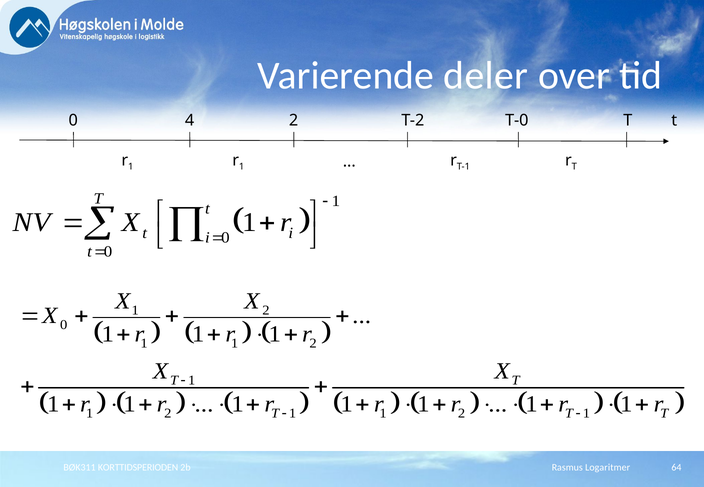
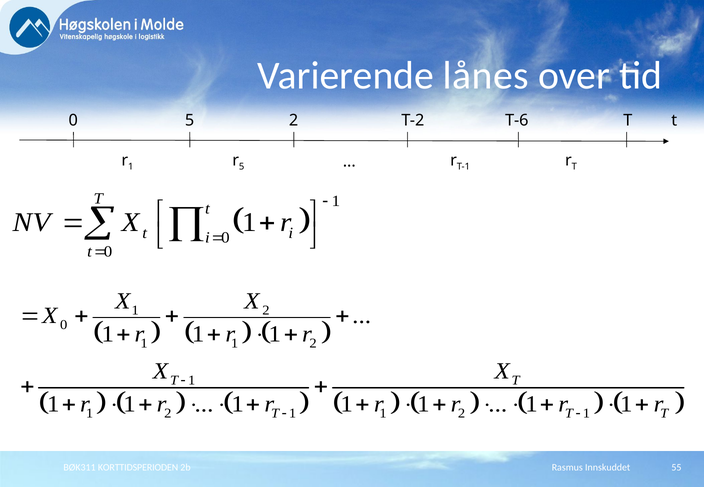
deler: deler -> lånes
0 4: 4 -> 5
T-0: T-0 -> T-6
1 at (242, 167): 1 -> 5
64: 64 -> 55
Logaritmer: Logaritmer -> Innskuddet
